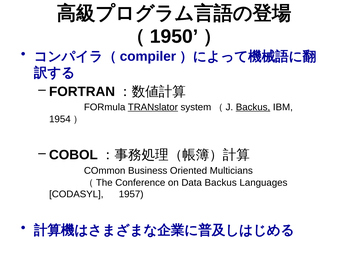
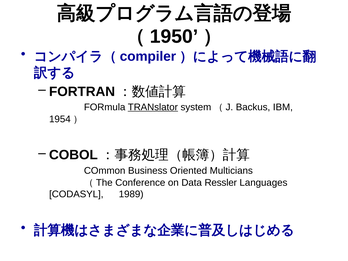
Backus at (253, 107) underline: present -> none
Data Backus: Backus -> Ressler
1957: 1957 -> 1989
